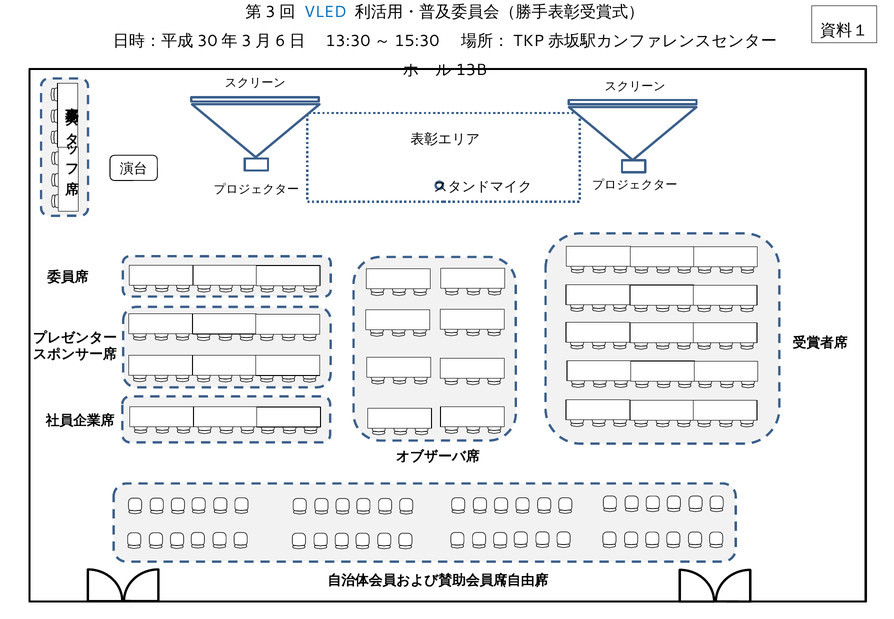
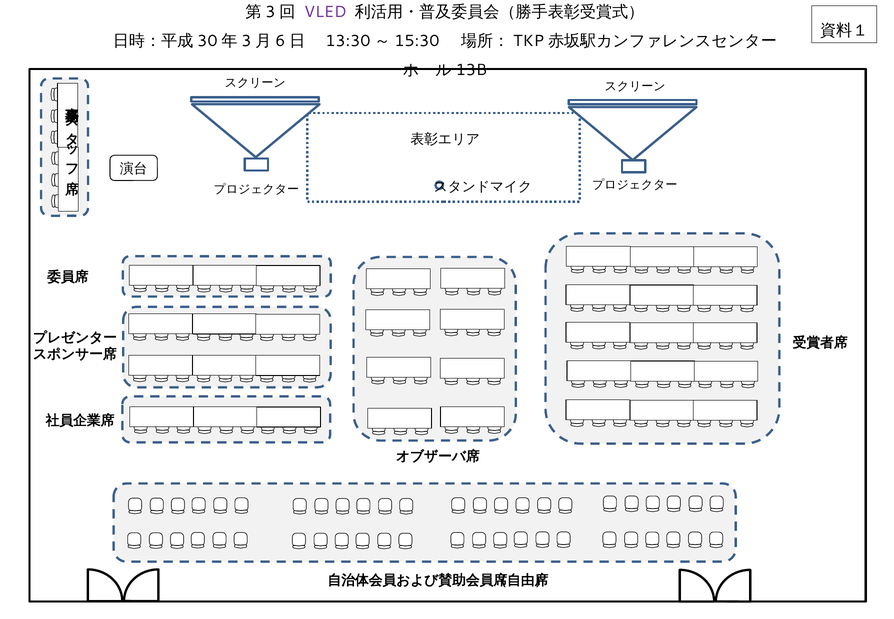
VLED colour: blue -> purple
